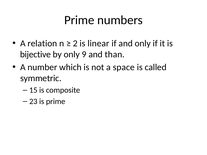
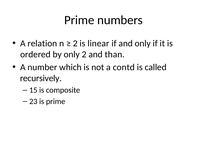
bijective: bijective -> ordered
only 9: 9 -> 2
space: space -> contd
symmetric: symmetric -> recursively
